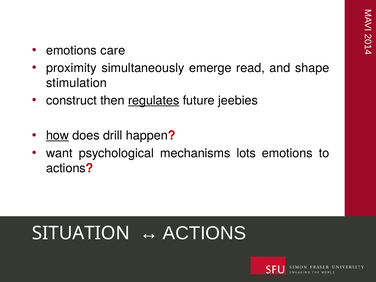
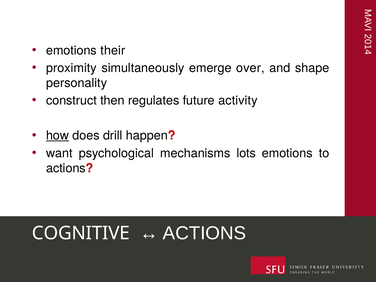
care: care -> their
read: read -> over
stimulation: stimulation -> personality
regulates underline: present -> none
jeebies: jeebies -> activity
SITUATION: SITUATION -> COGNITIVE
